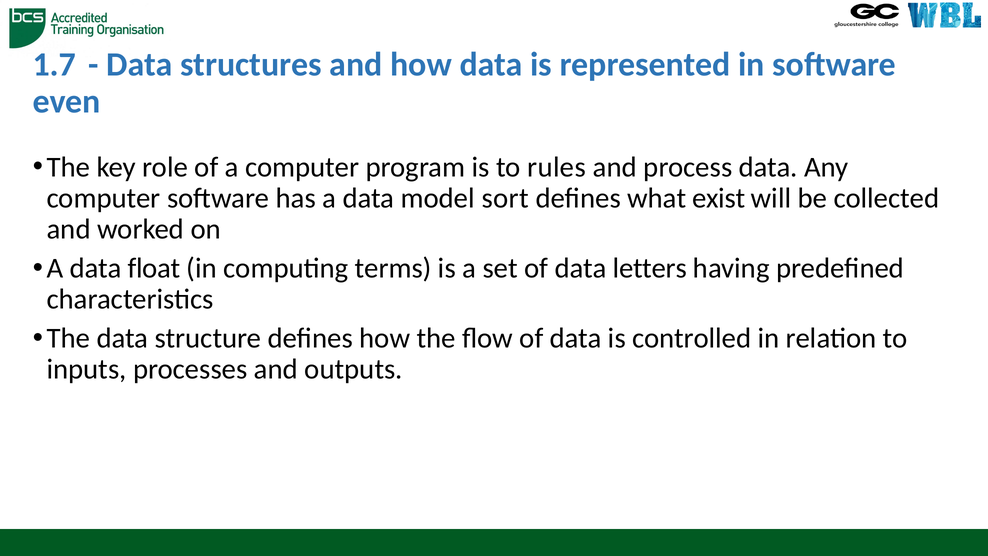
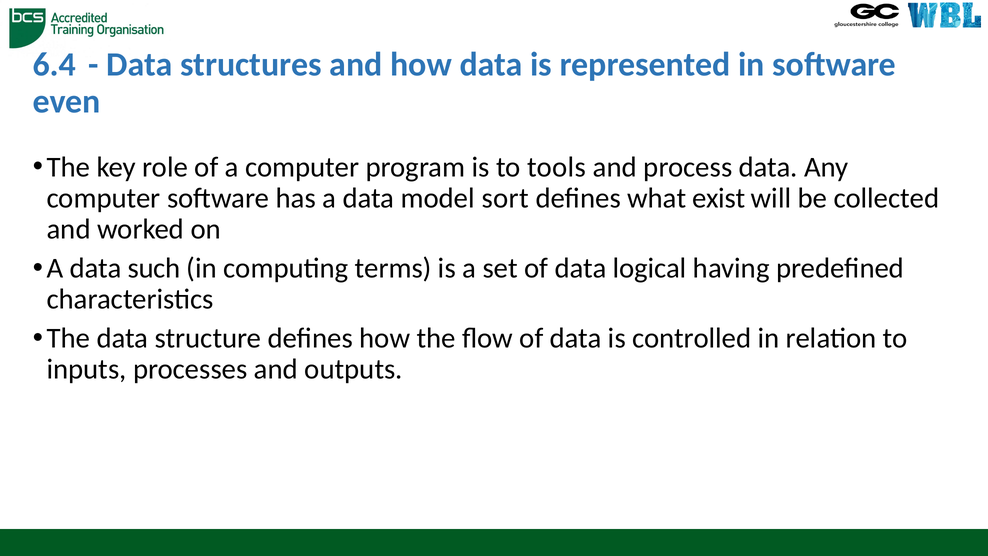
1.7: 1.7 -> 6.4
rules: rules -> tools
float: float -> such
letters: letters -> logical
